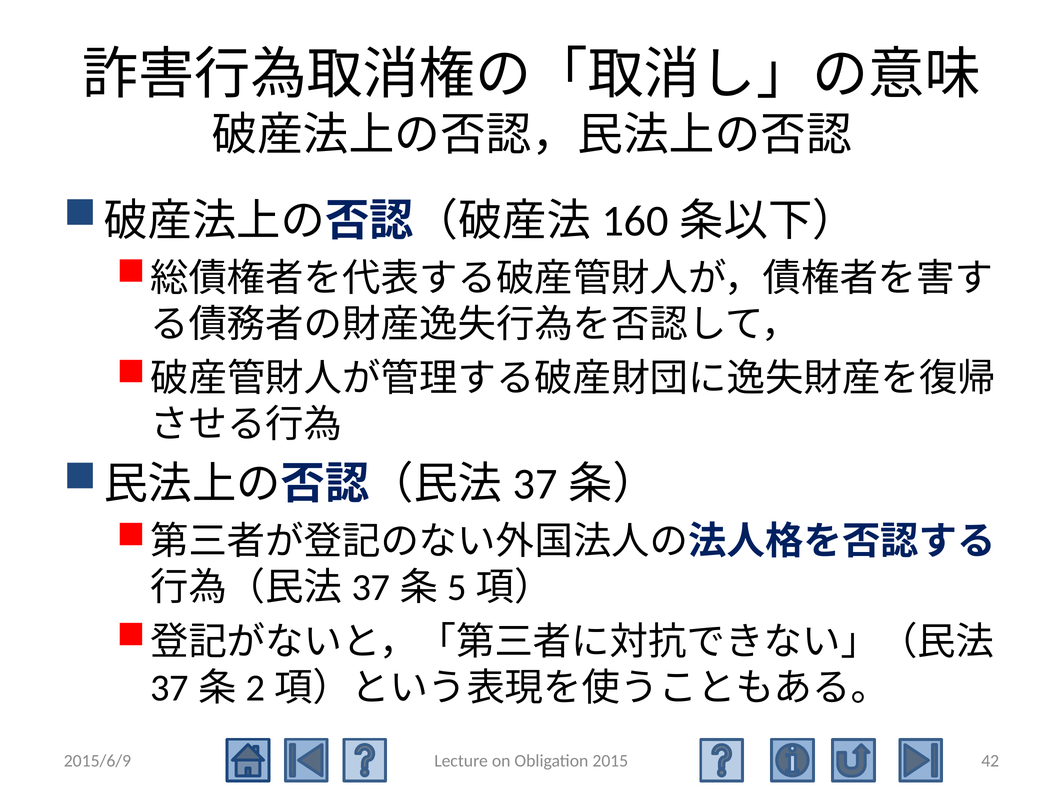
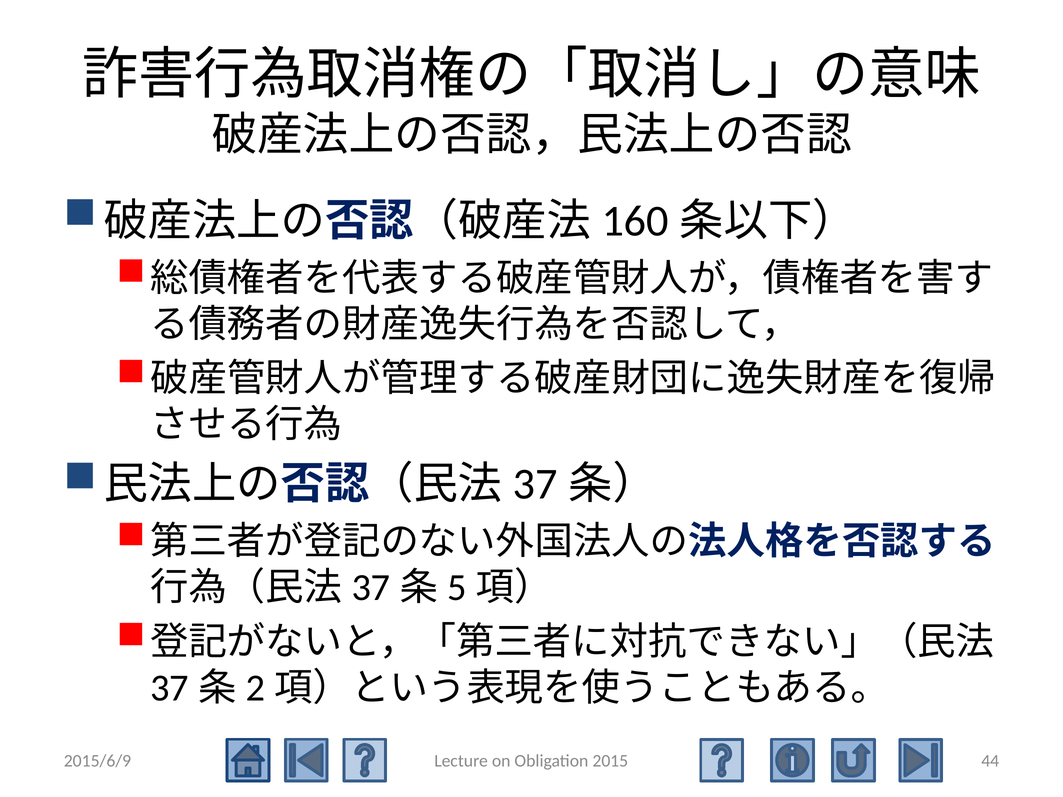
42: 42 -> 44
